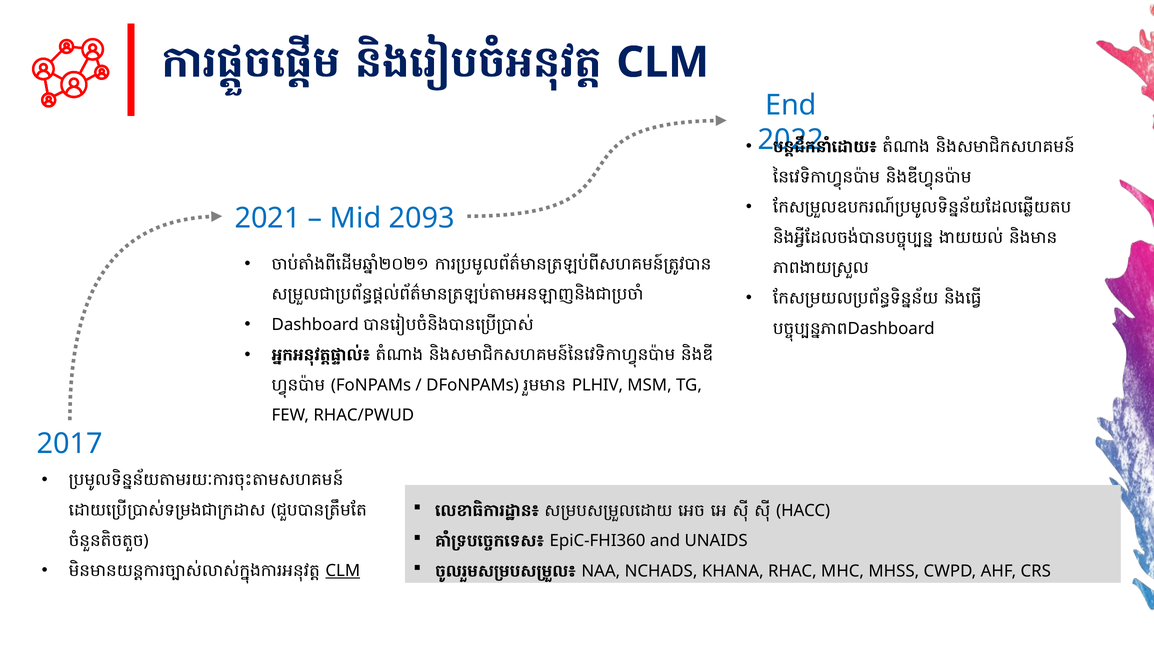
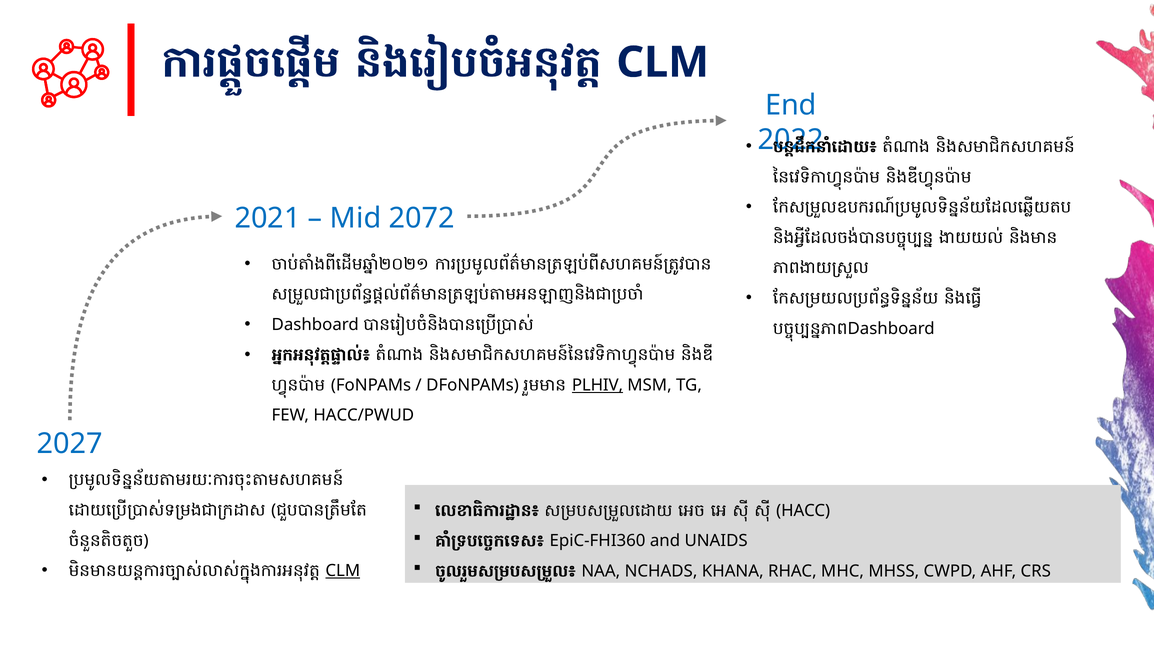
2093: 2093 -> 2072
PLHIV underline: none -> present
RHAC/PWUD: RHAC/PWUD -> HACC/PWUD
2017: 2017 -> 2027
